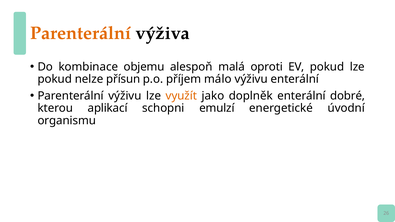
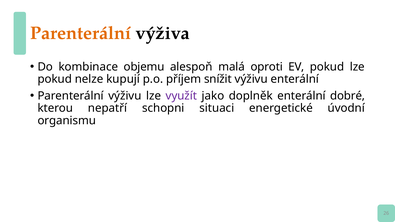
přísun: přísun -> kupují
málo: málo -> snížit
využít colour: orange -> purple
aplikací: aplikací -> nepatří
emulzí: emulzí -> situaci
